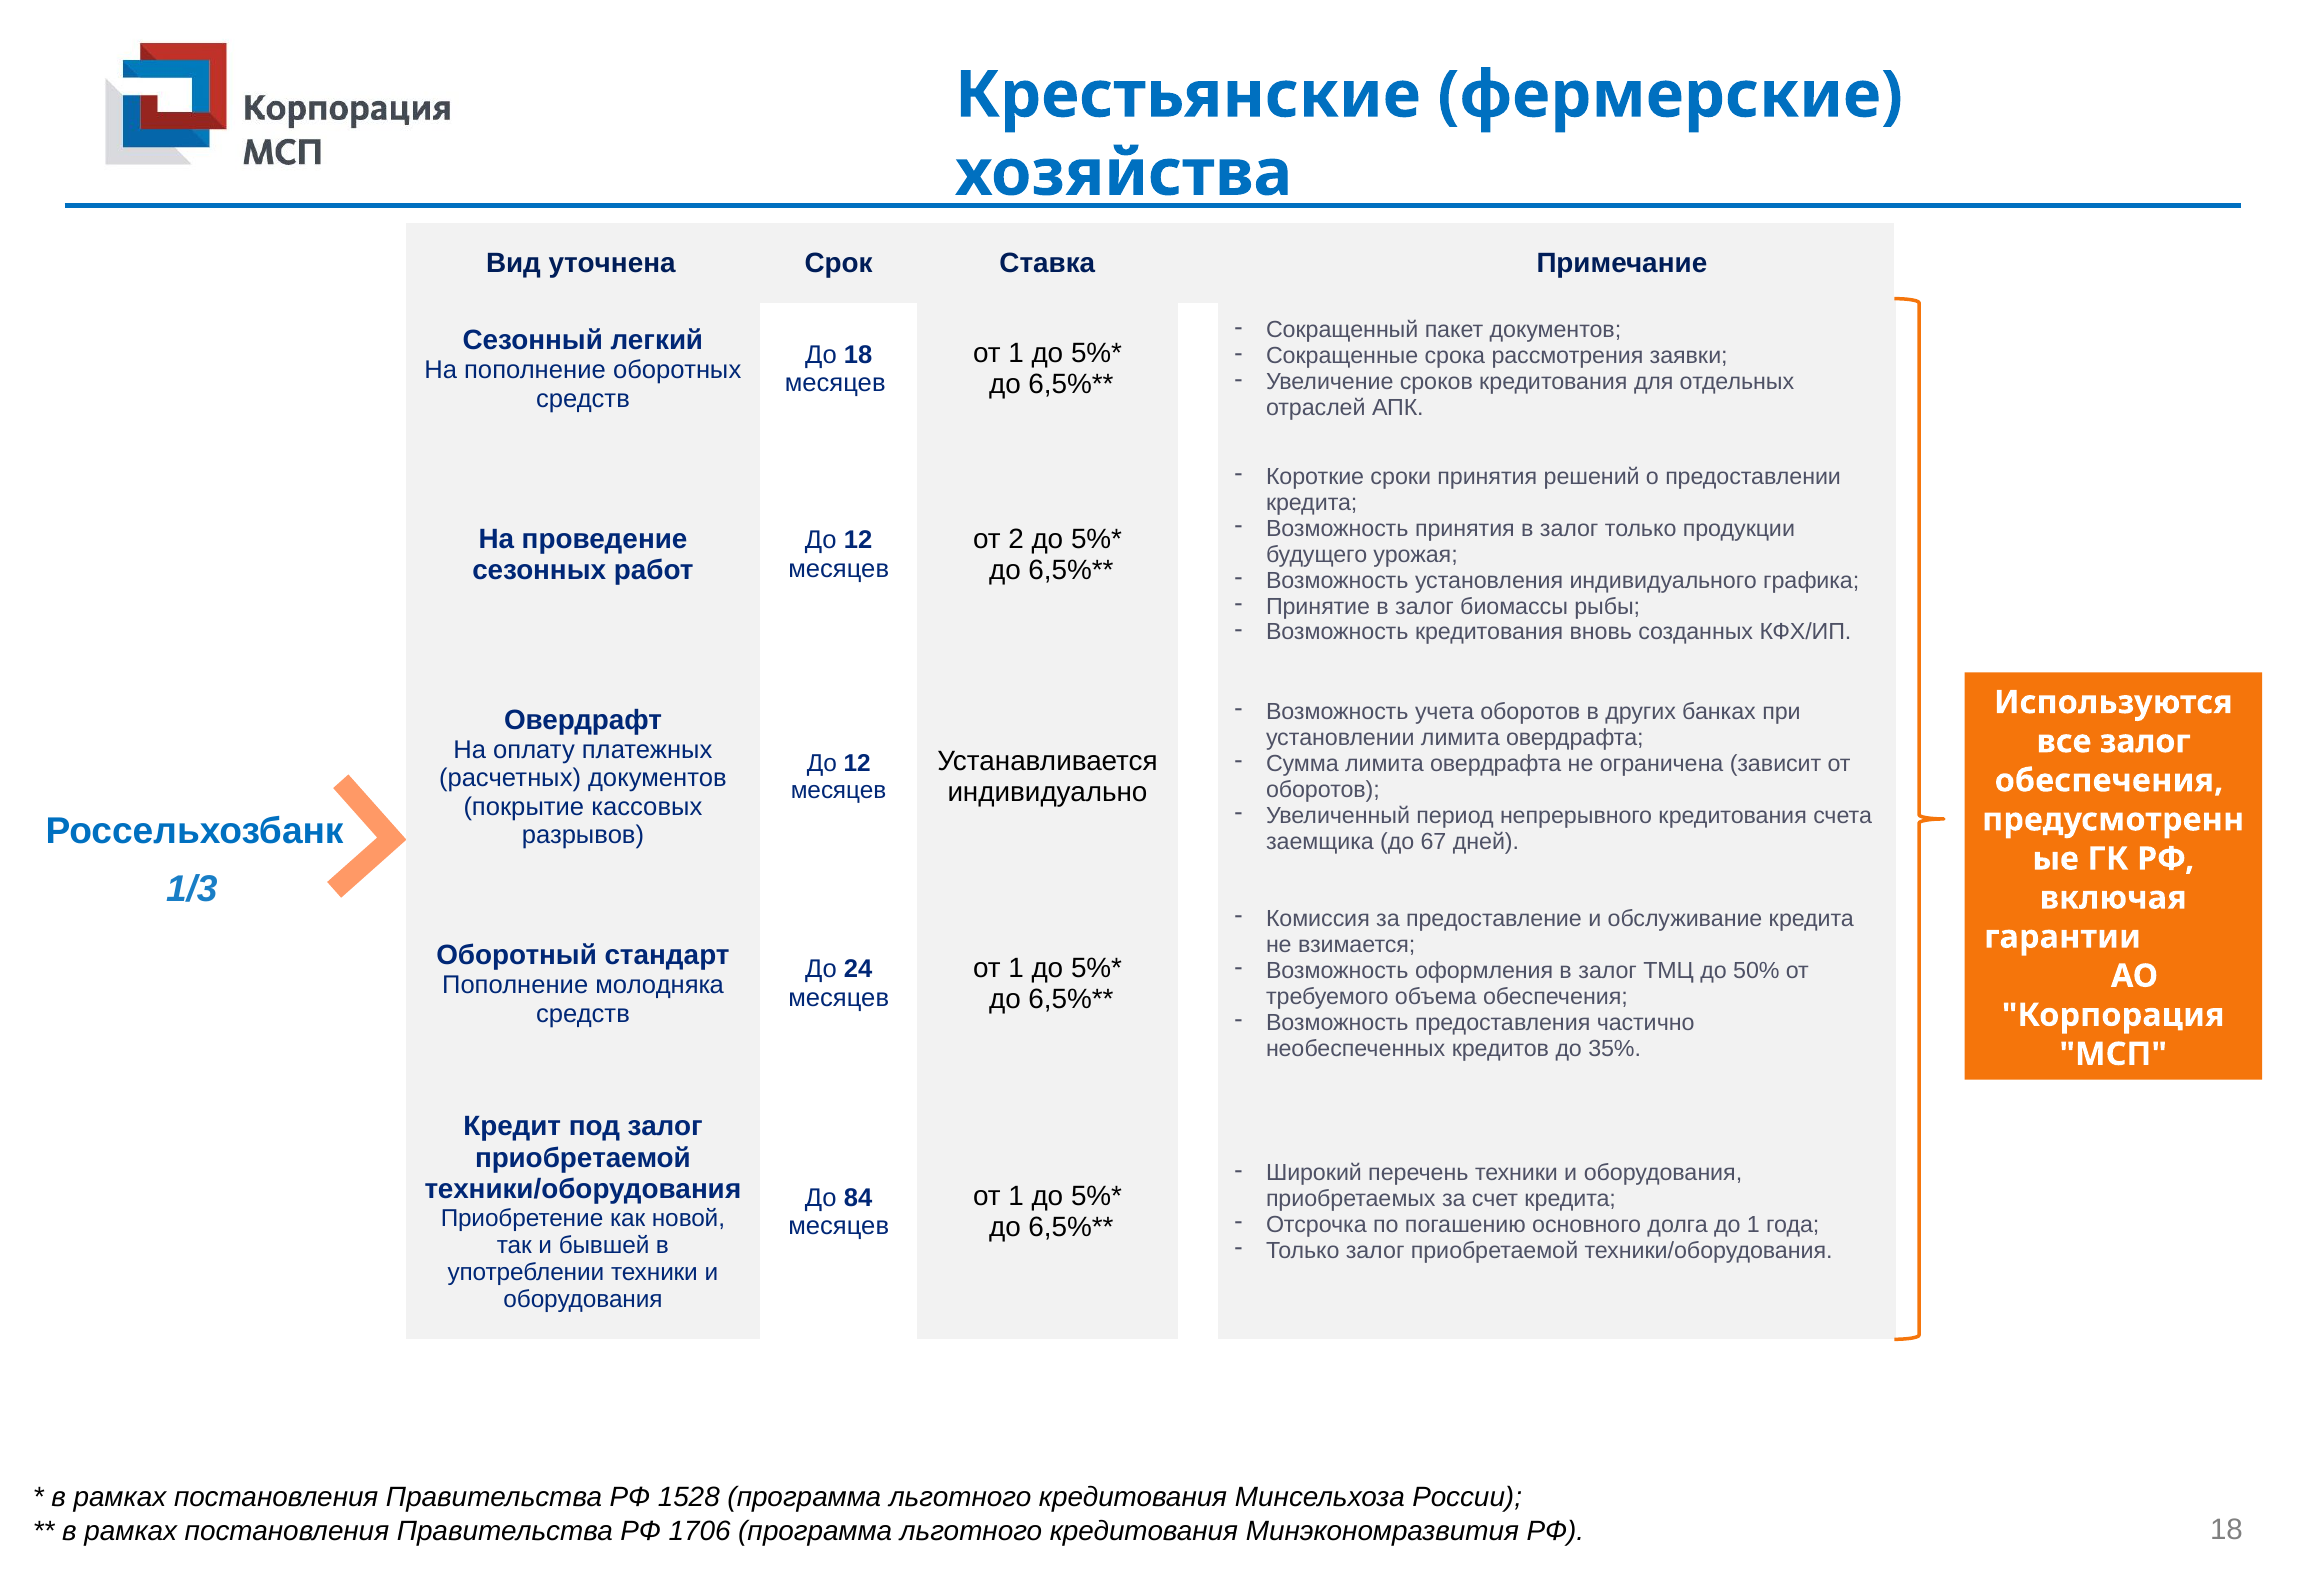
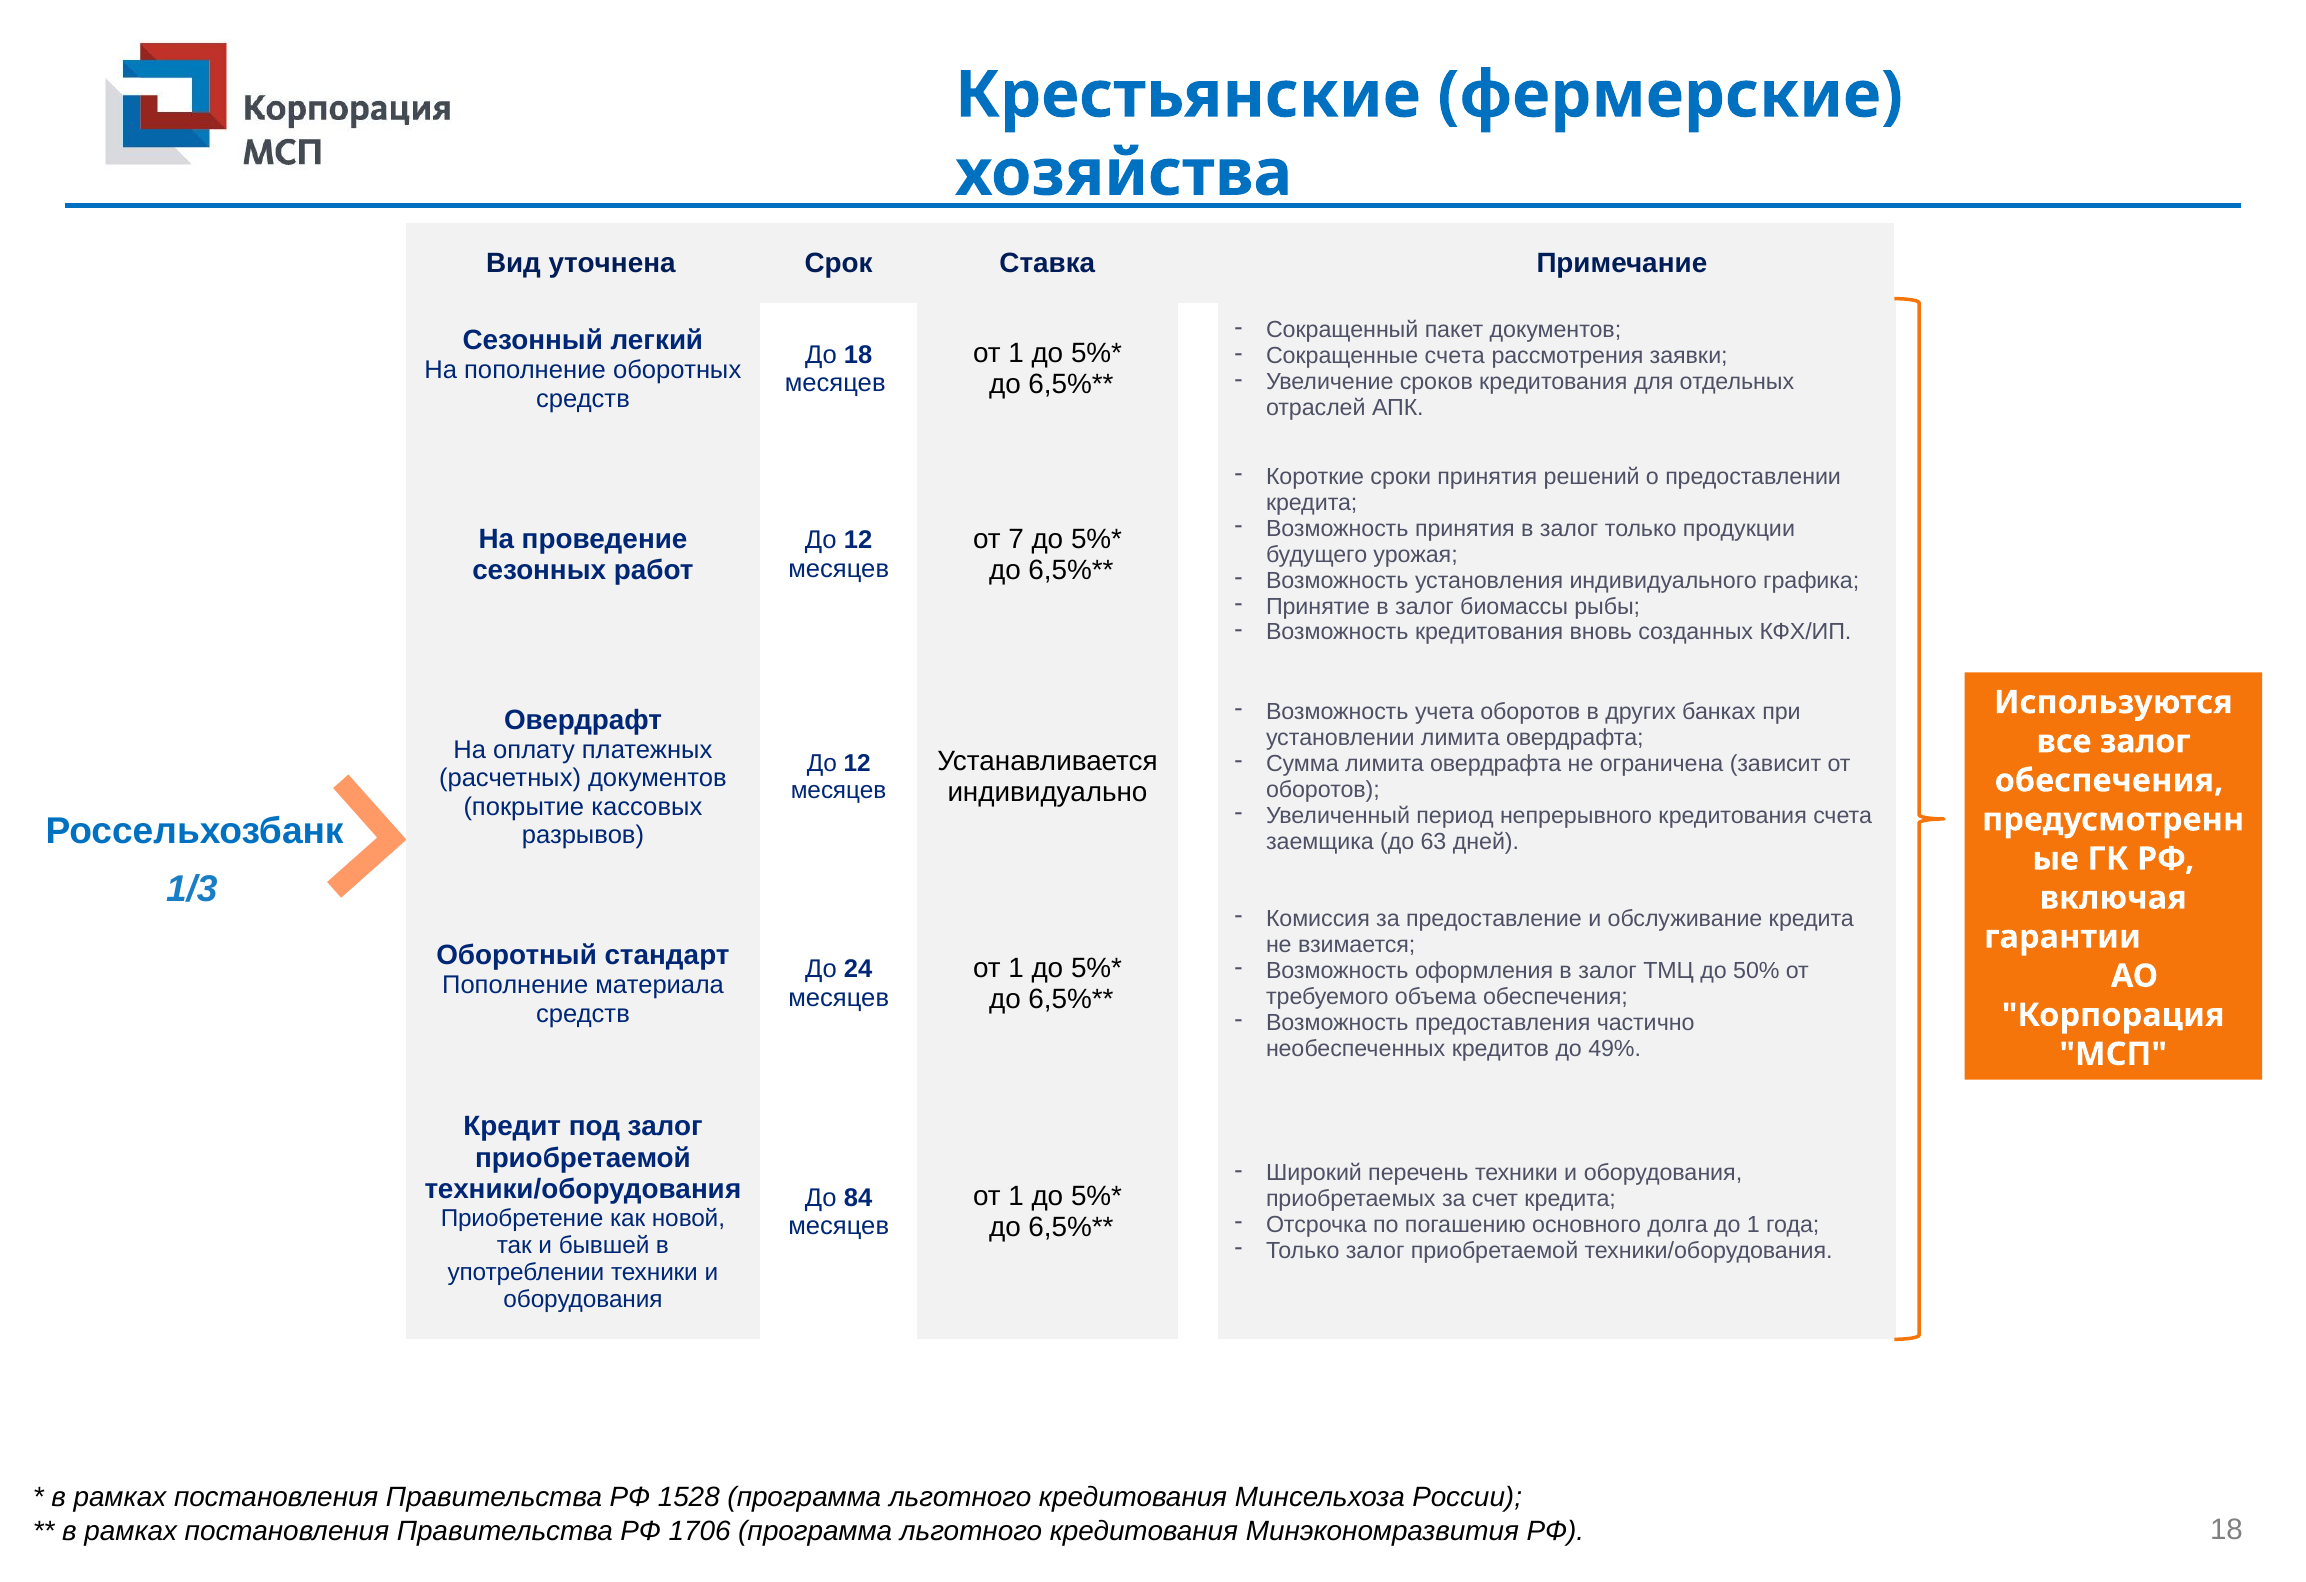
Сокращенные срока: срока -> счета
2: 2 -> 7
67: 67 -> 63
молодняка: молодняка -> материала
35%: 35% -> 49%
